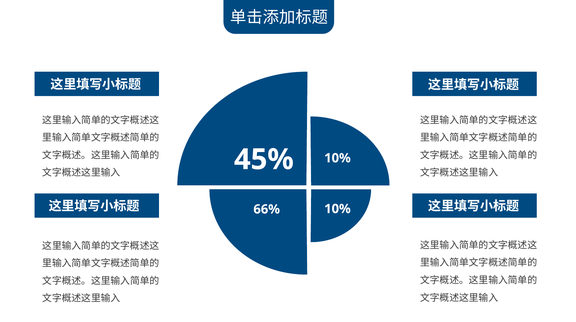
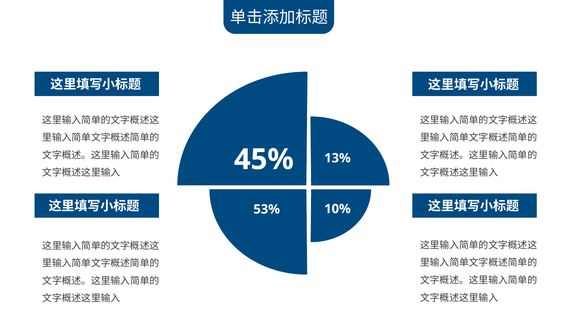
10% at (337, 158): 10% -> 13%
66%: 66% -> 53%
